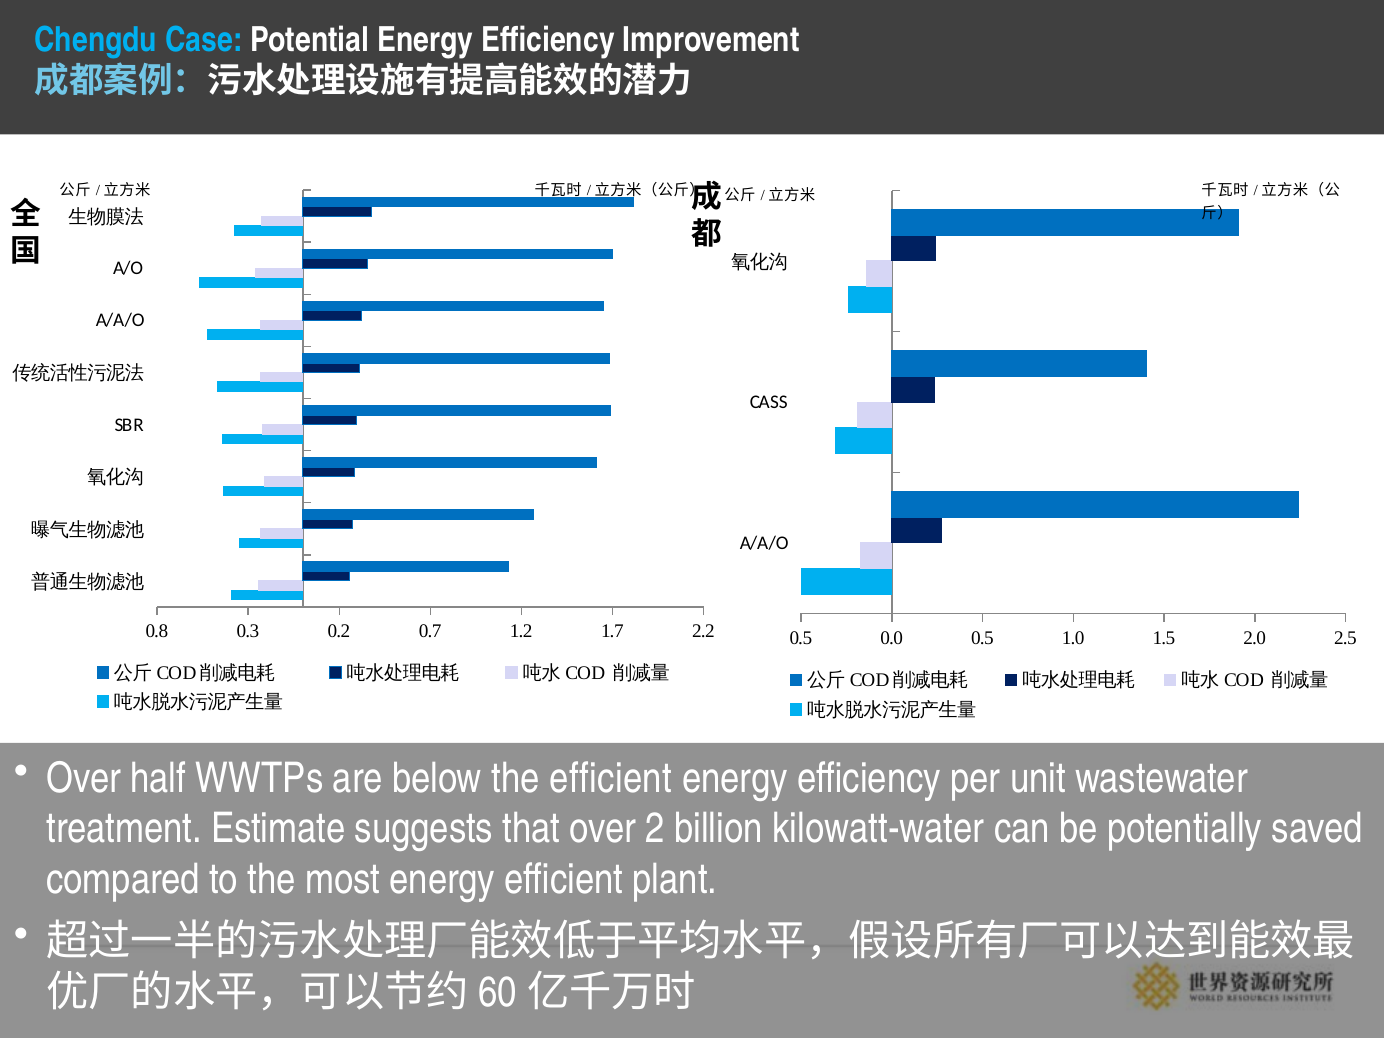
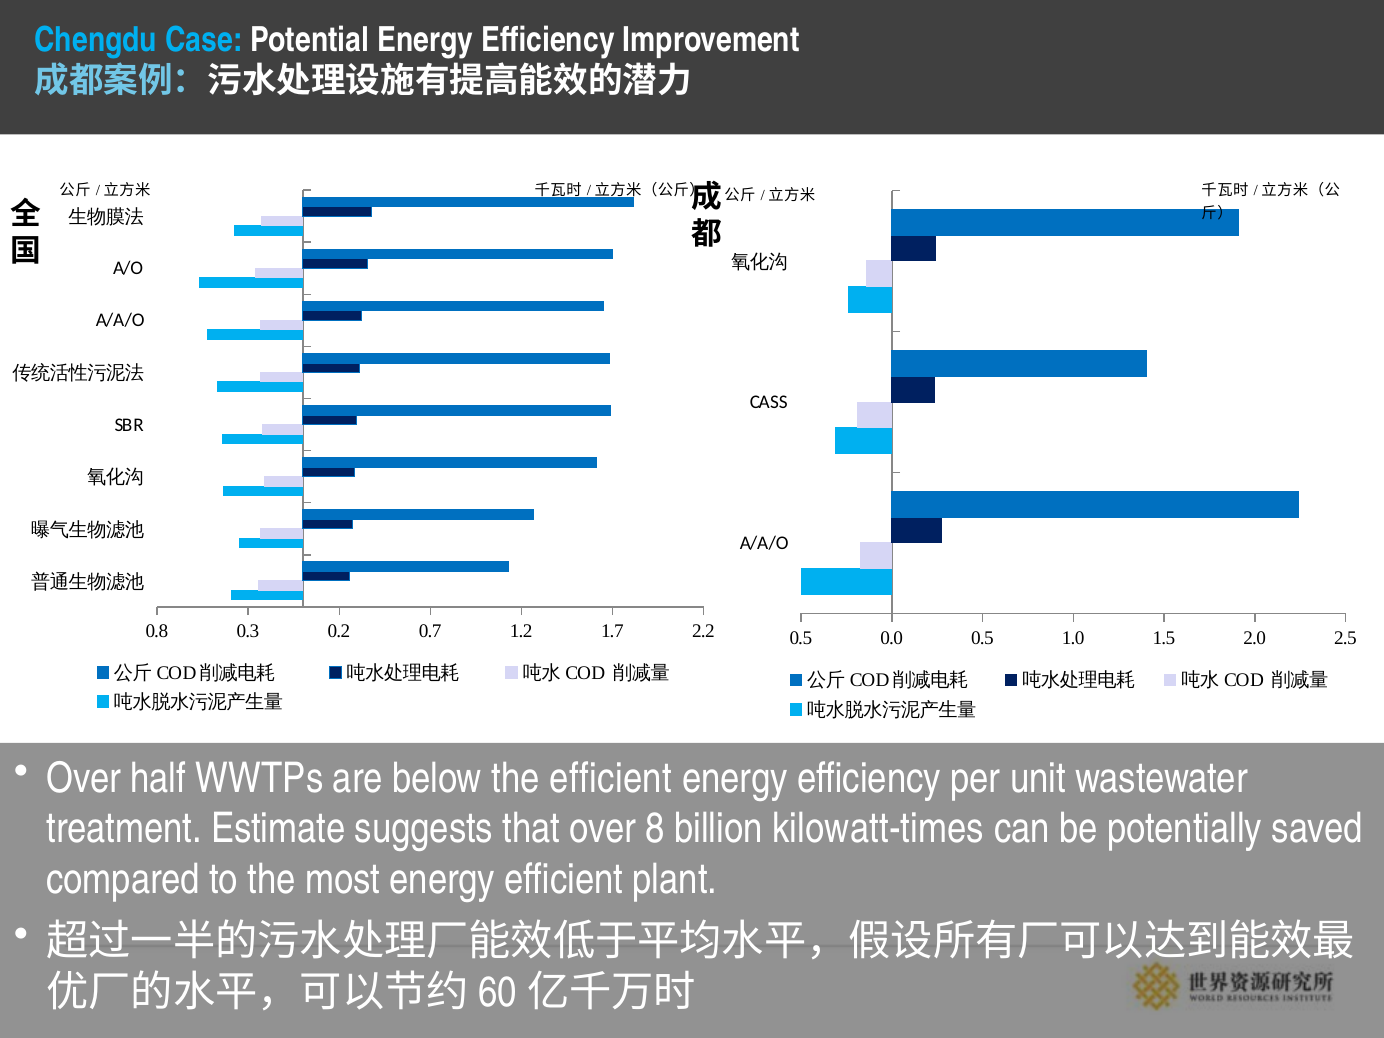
2: 2 -> 8
kilowatt-water: kilowatt-water -> kilowatt-times
